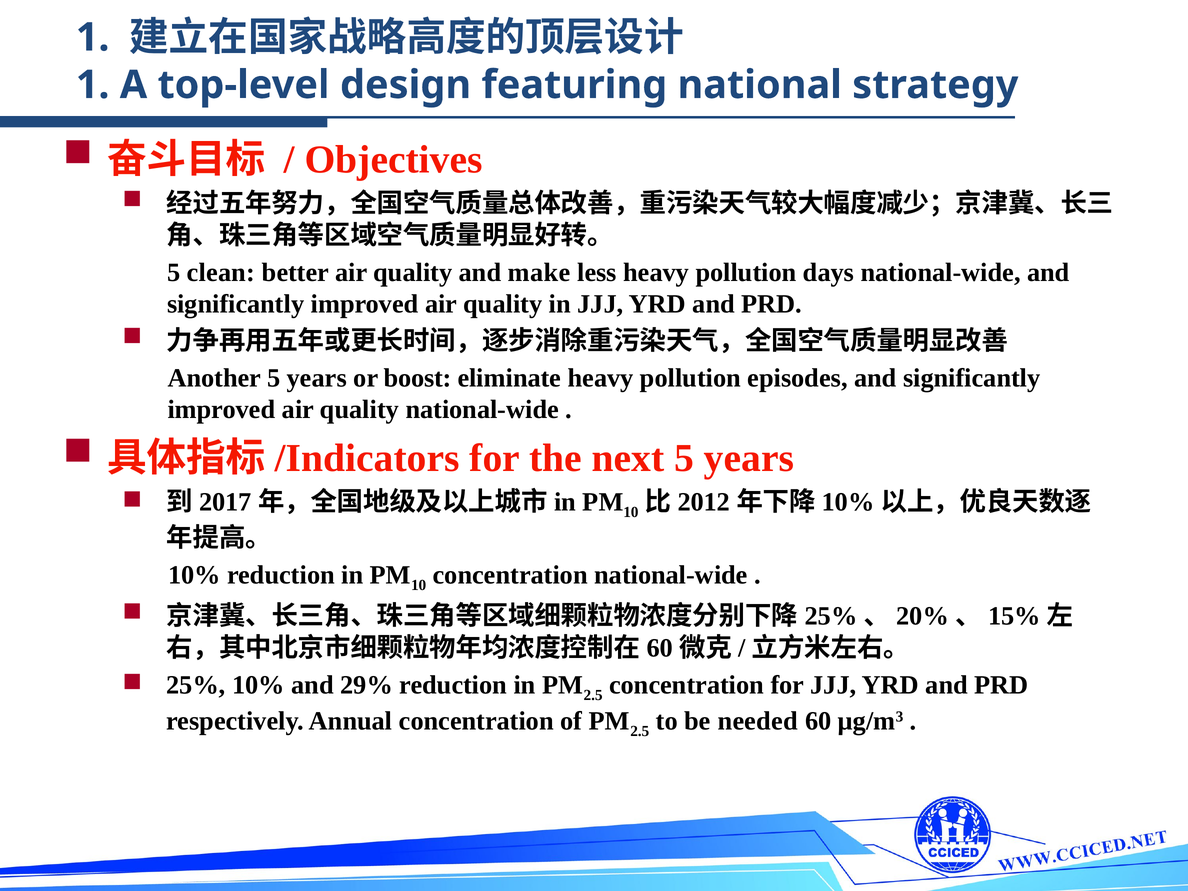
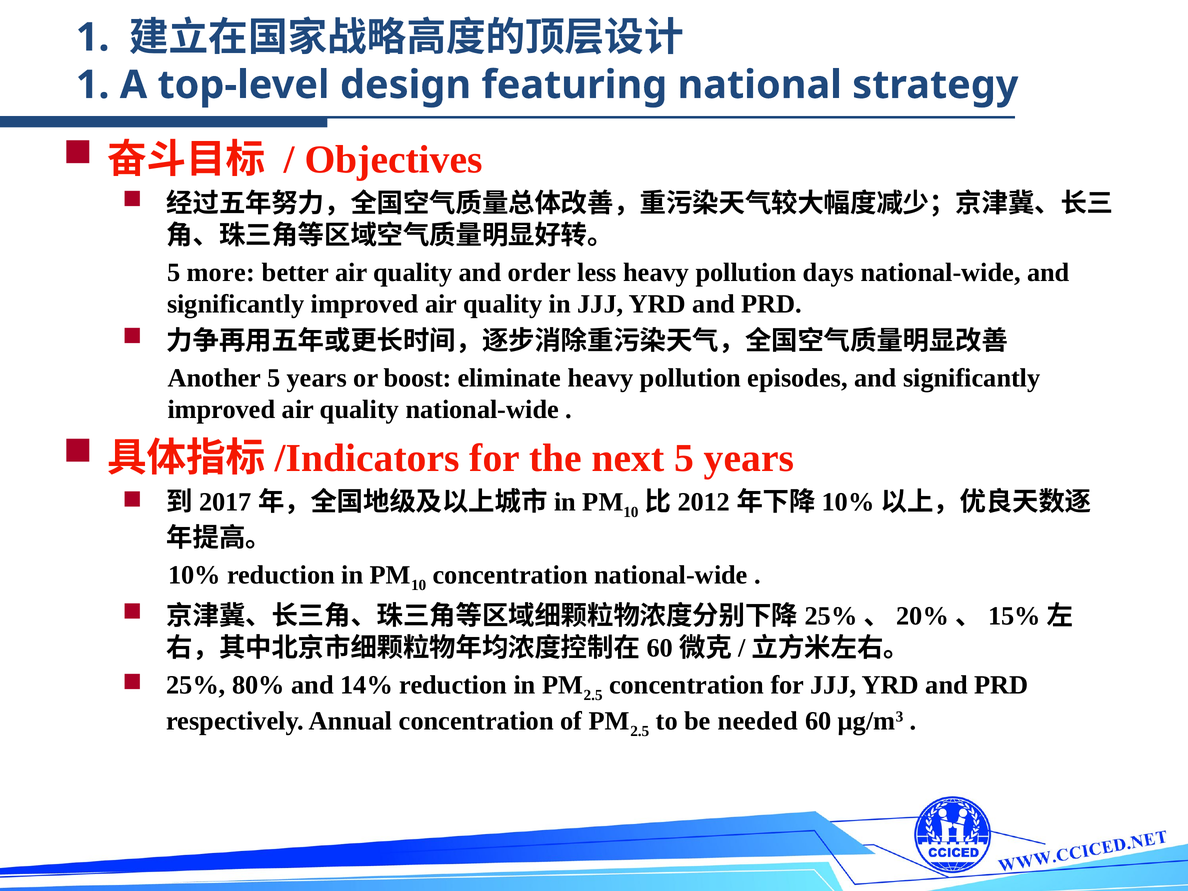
clean: clean -> more
make: make -> order
25% 10%: 10% -> 80%
29%: 29% -> 14%
